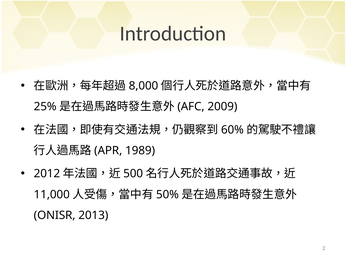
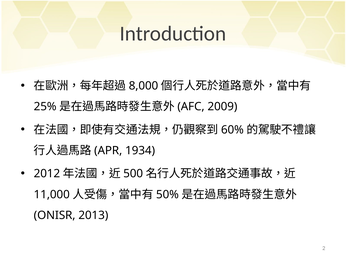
1989: 1989 -> 1934
